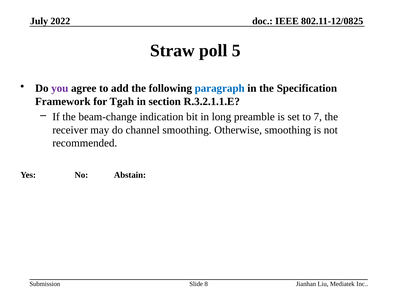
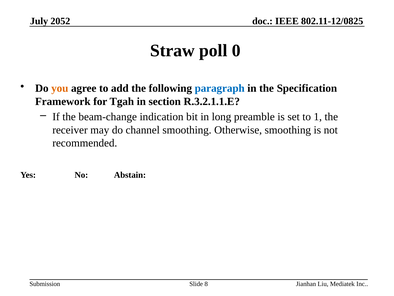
2022: 2022 -> 2052
5: 5 -> 0
you colour: purple -> orange
7: 7 -> 1
